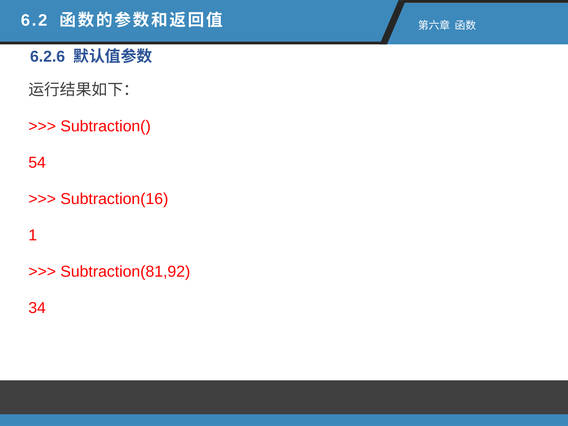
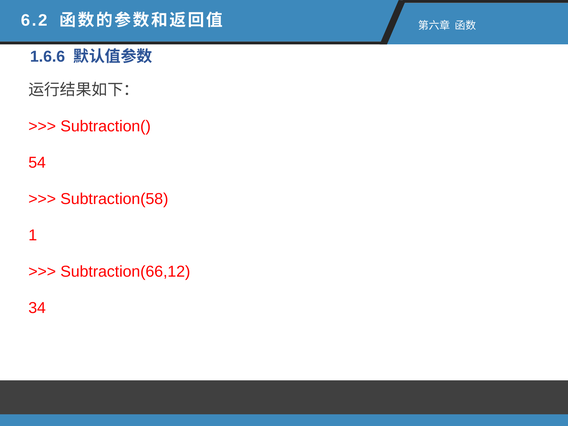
6.2.6: 6.2.6 -> 1.6.6
Subtraction(16: Subtraction(16 -> Subtraction(58
Subtraction(81,92: Subtraction(81,92 -> Subtraction(66,12
